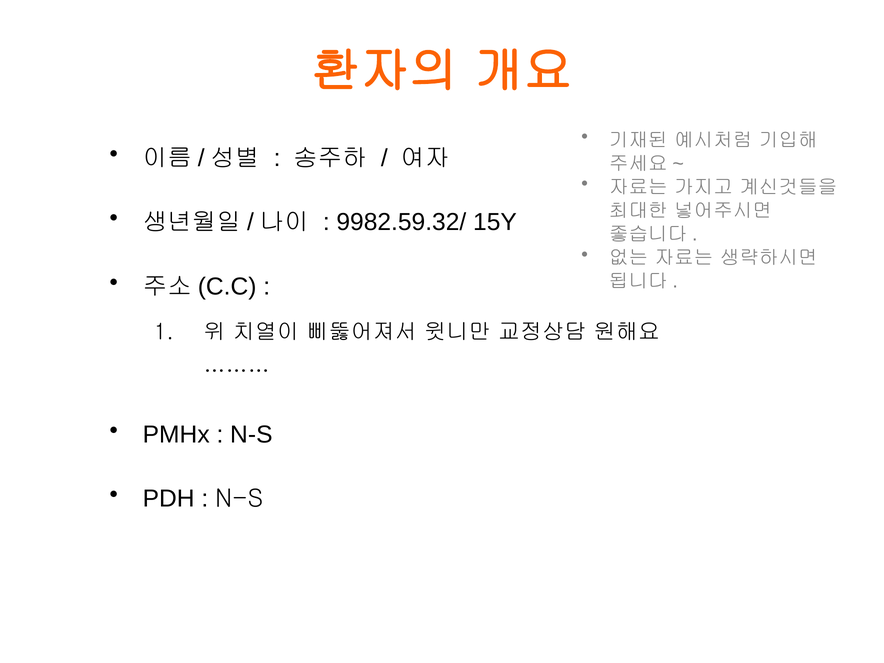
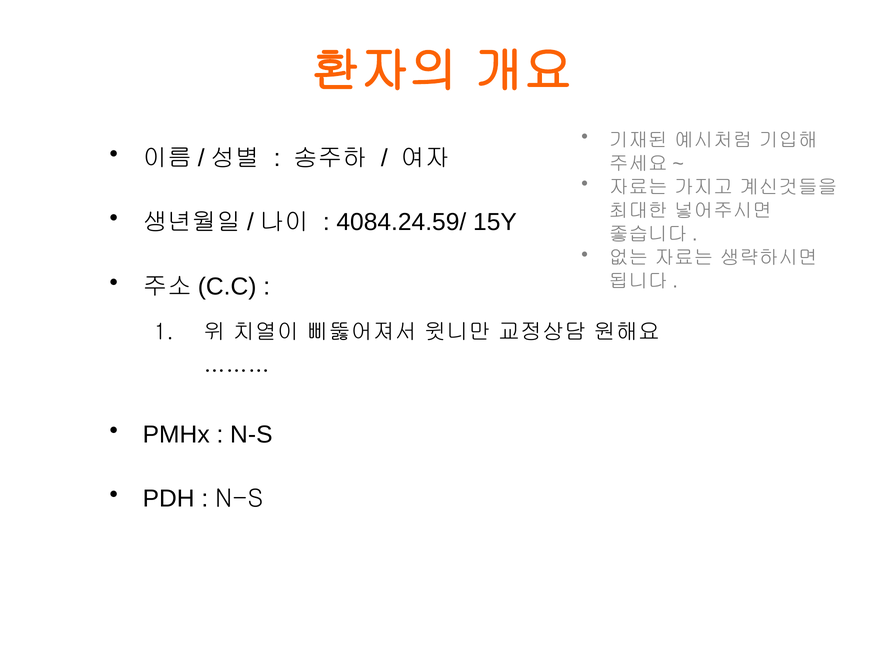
9982.59.32/: 9982.59.32/ -> 4084.24.59/
